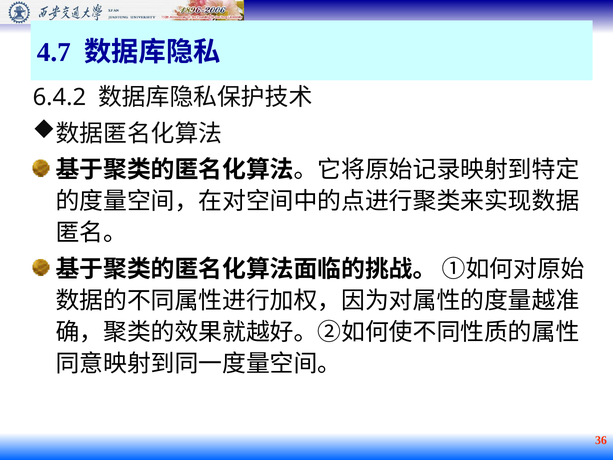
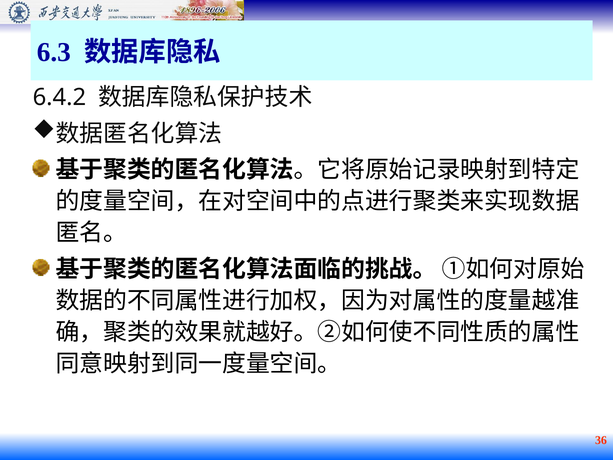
4.7: 4.7 -> 6.3
